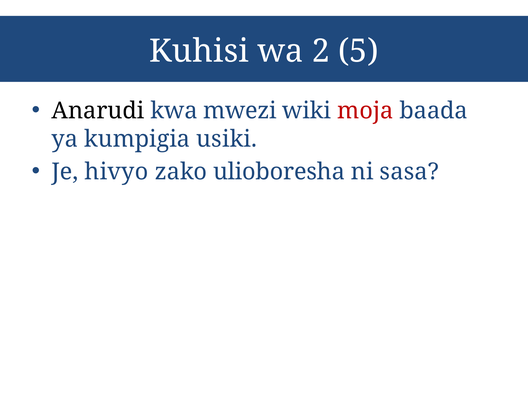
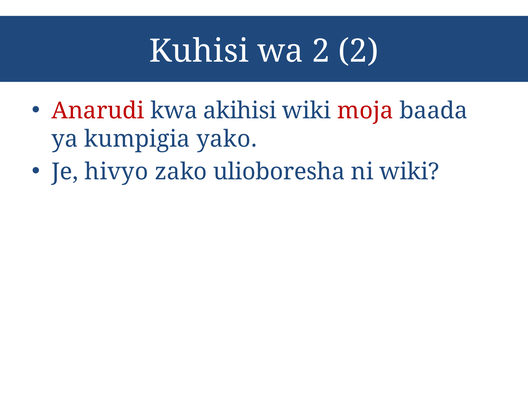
2 5: 5 -> 2
Anarudi colour: black -> red
mwezi: mwezi -> akihisi
usiki: usiki -> yako
ni sasa: sasa -> wiki
